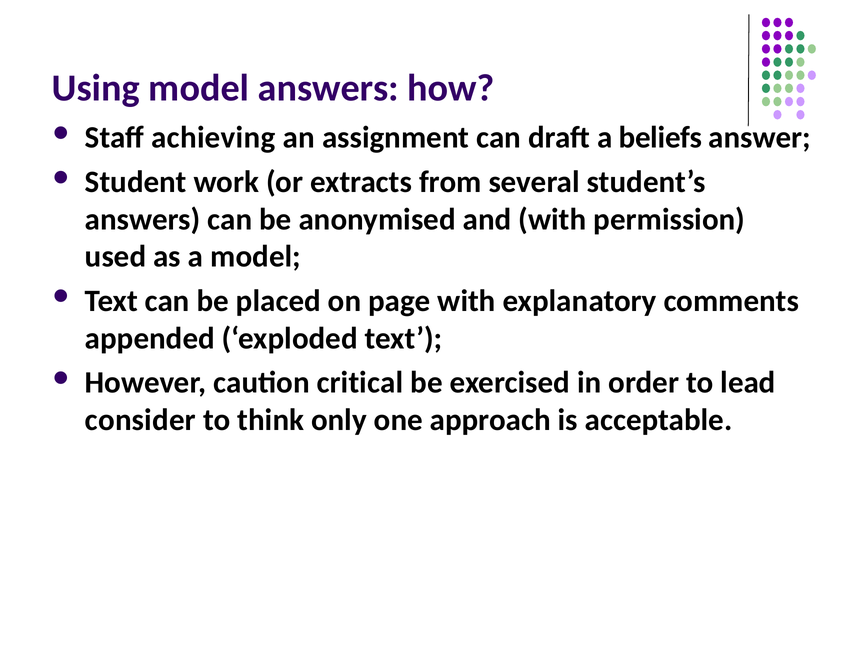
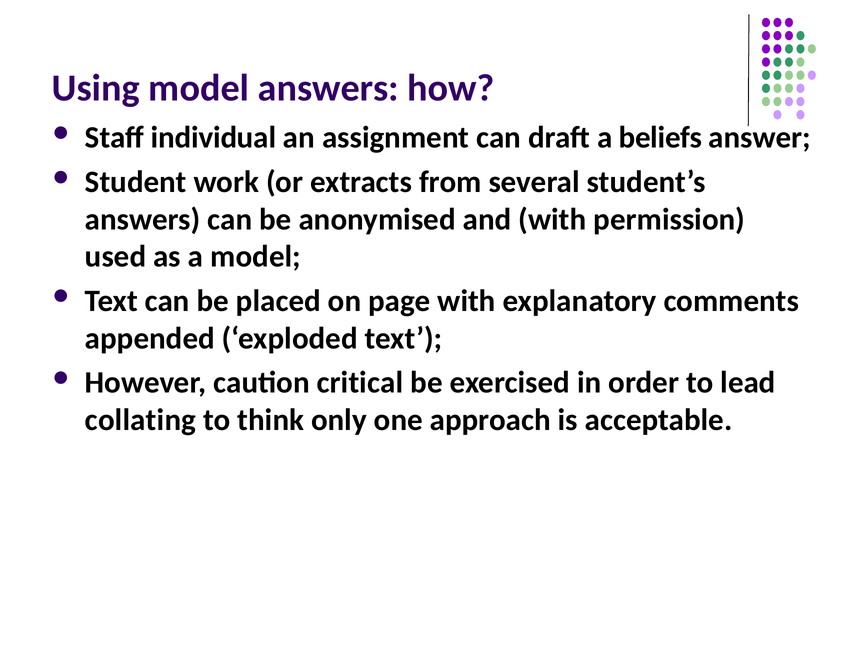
achieving: achieving -> individual
consider: consider -> collating
